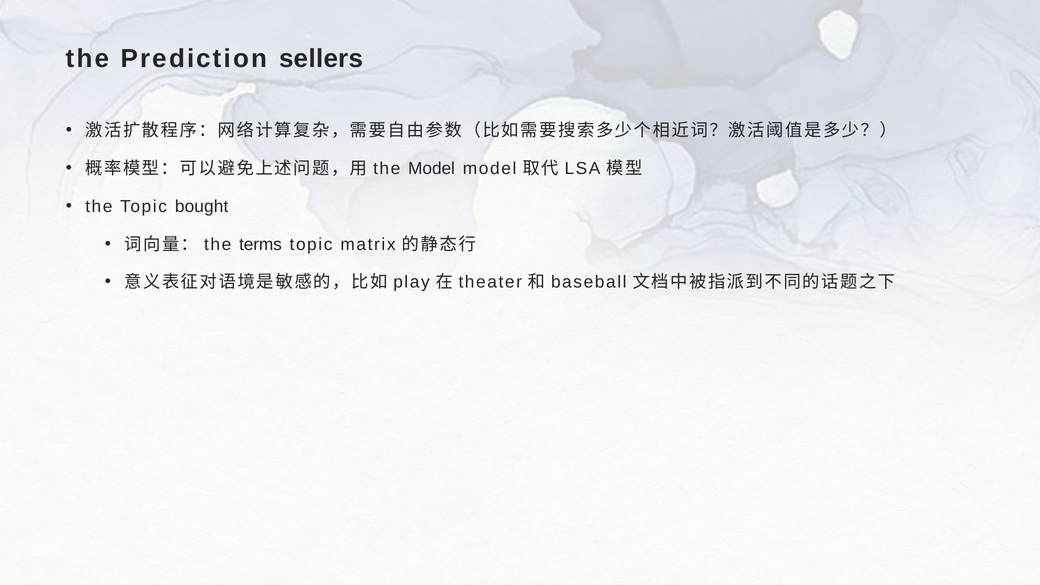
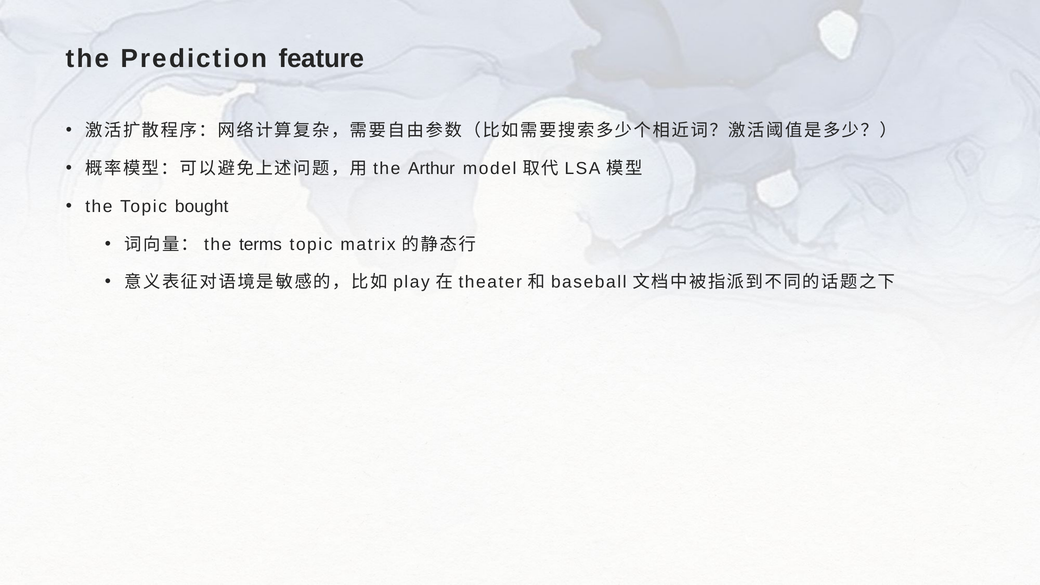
sellers: sellers -> feature
the Model: Model -> Arthur
